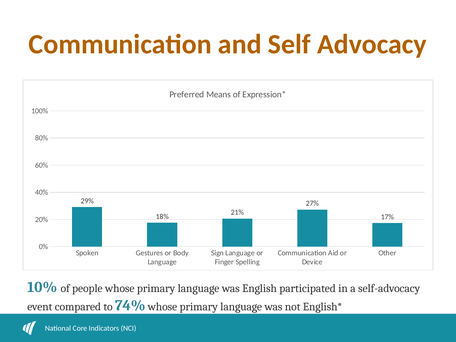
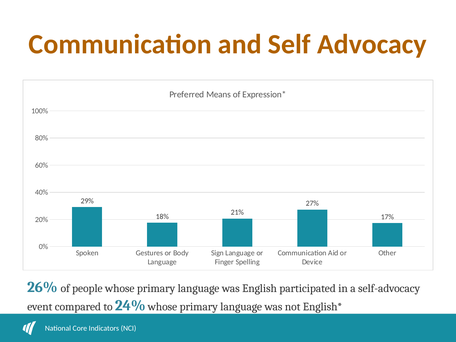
10%: 10% -> 26%
74%: 74% -> 24%
